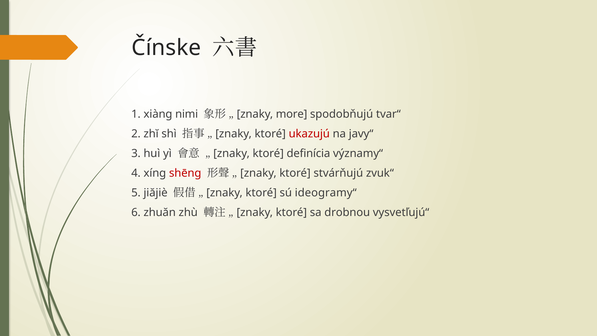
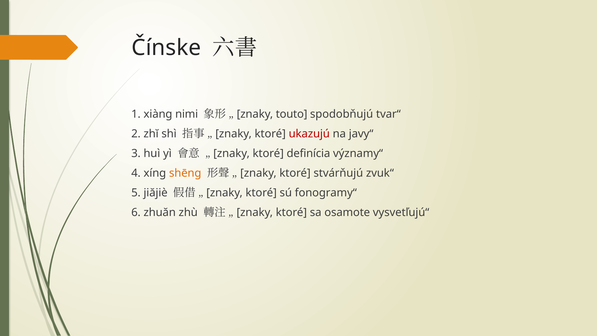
more: more -> touto
shēng colour: red -> orange
ideogramy“: ideogramy“ -> fonogramy“
drobnou: drobnou -> osamote
